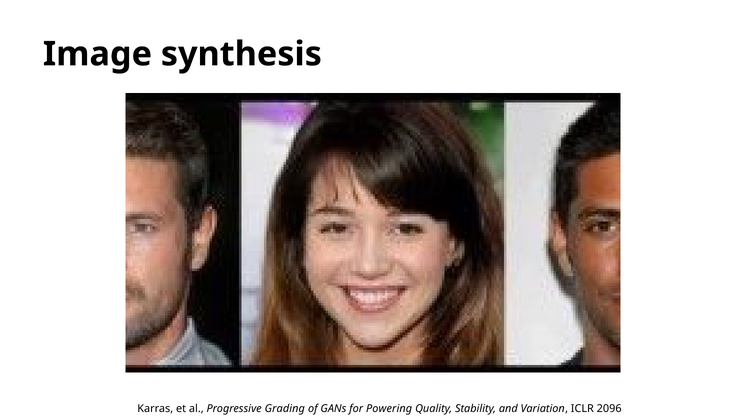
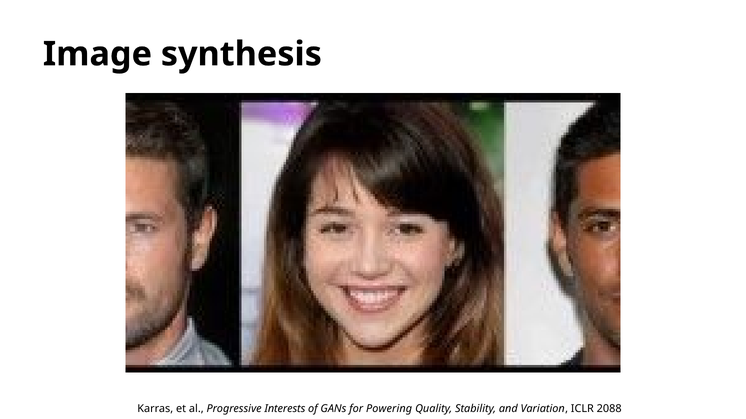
Grading: Grading -> Interests
2096: 2096 -> 2088
